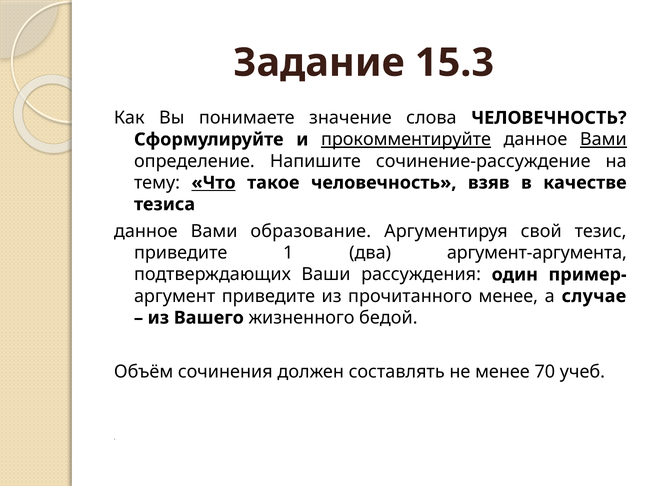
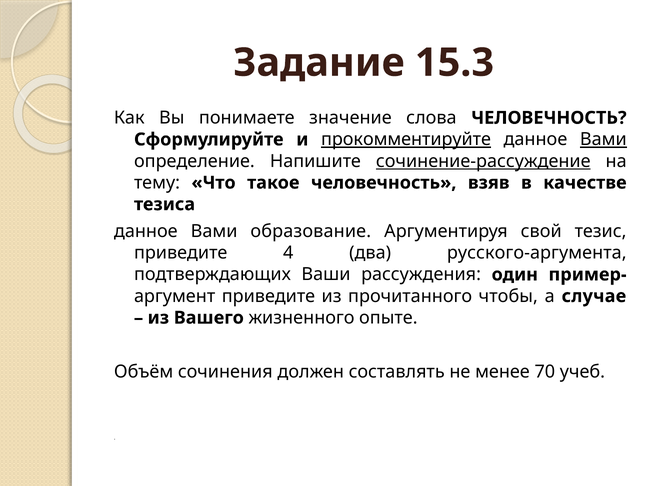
сочинение-рассуждение underline: none -> present
Что underline: present -> none
1: 1 -> 4
аргумент-аргумента: аргумент-аргумента -> русского-аргумента
прочитанного менее: менее -> чтобы
бедой: бедой -> опыте
